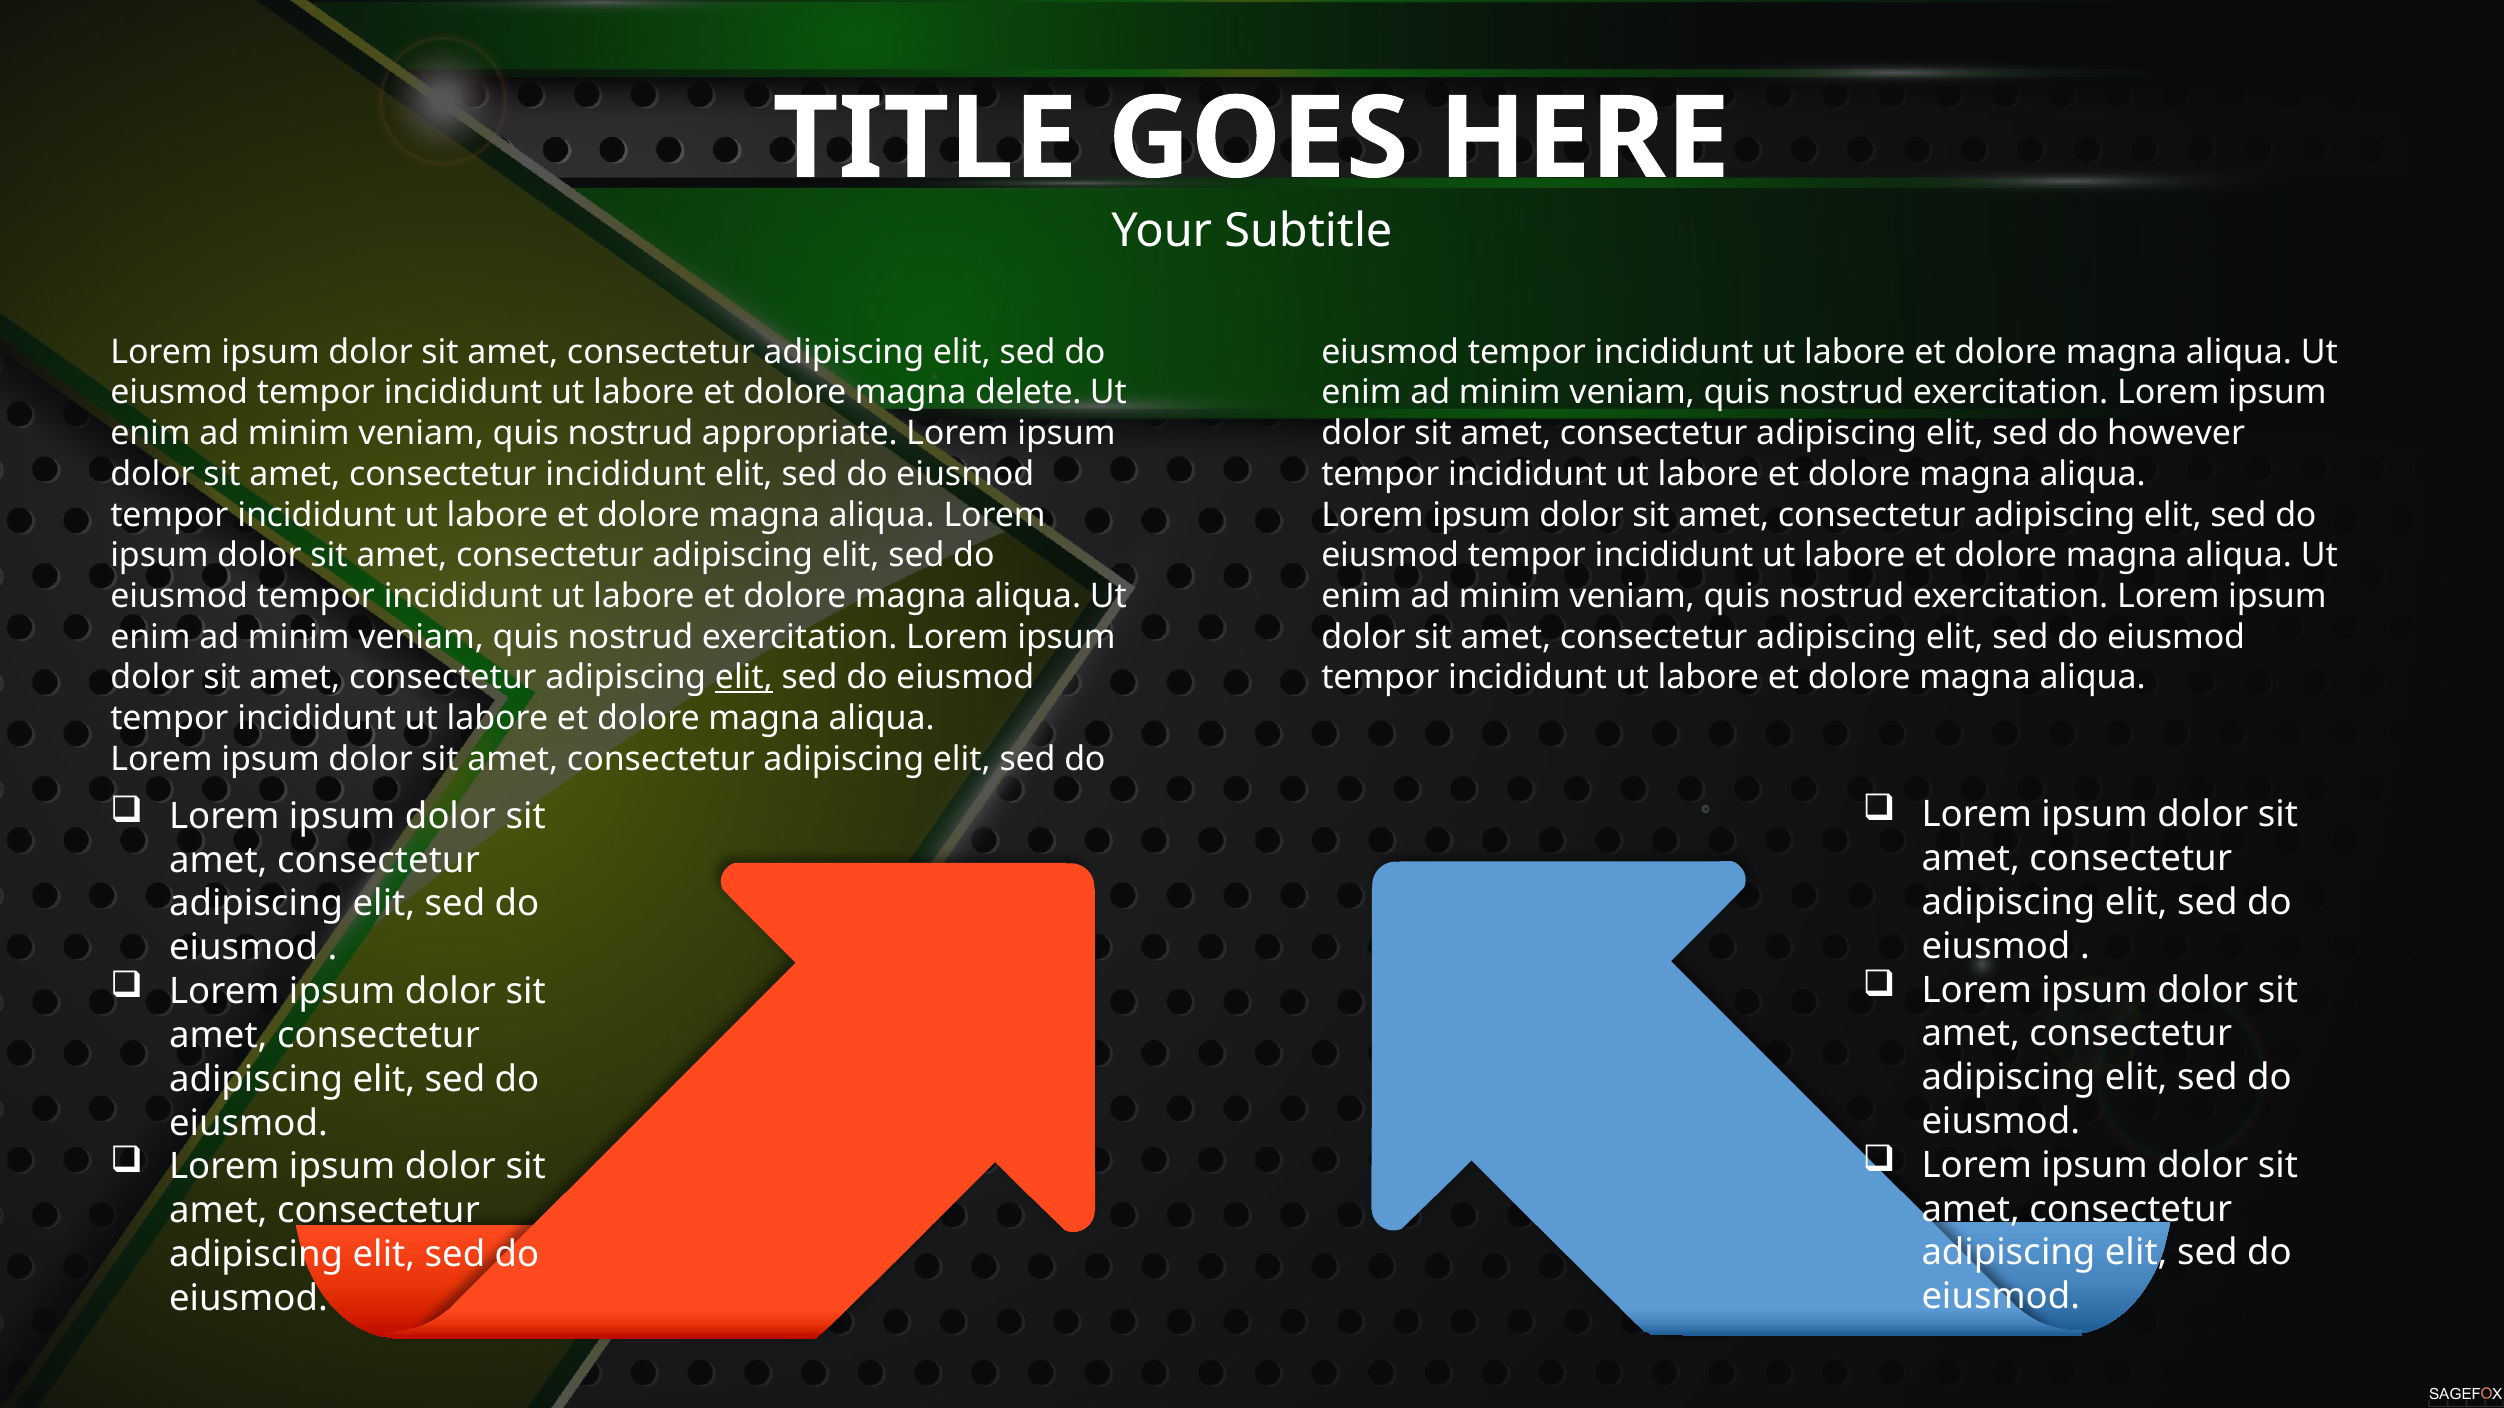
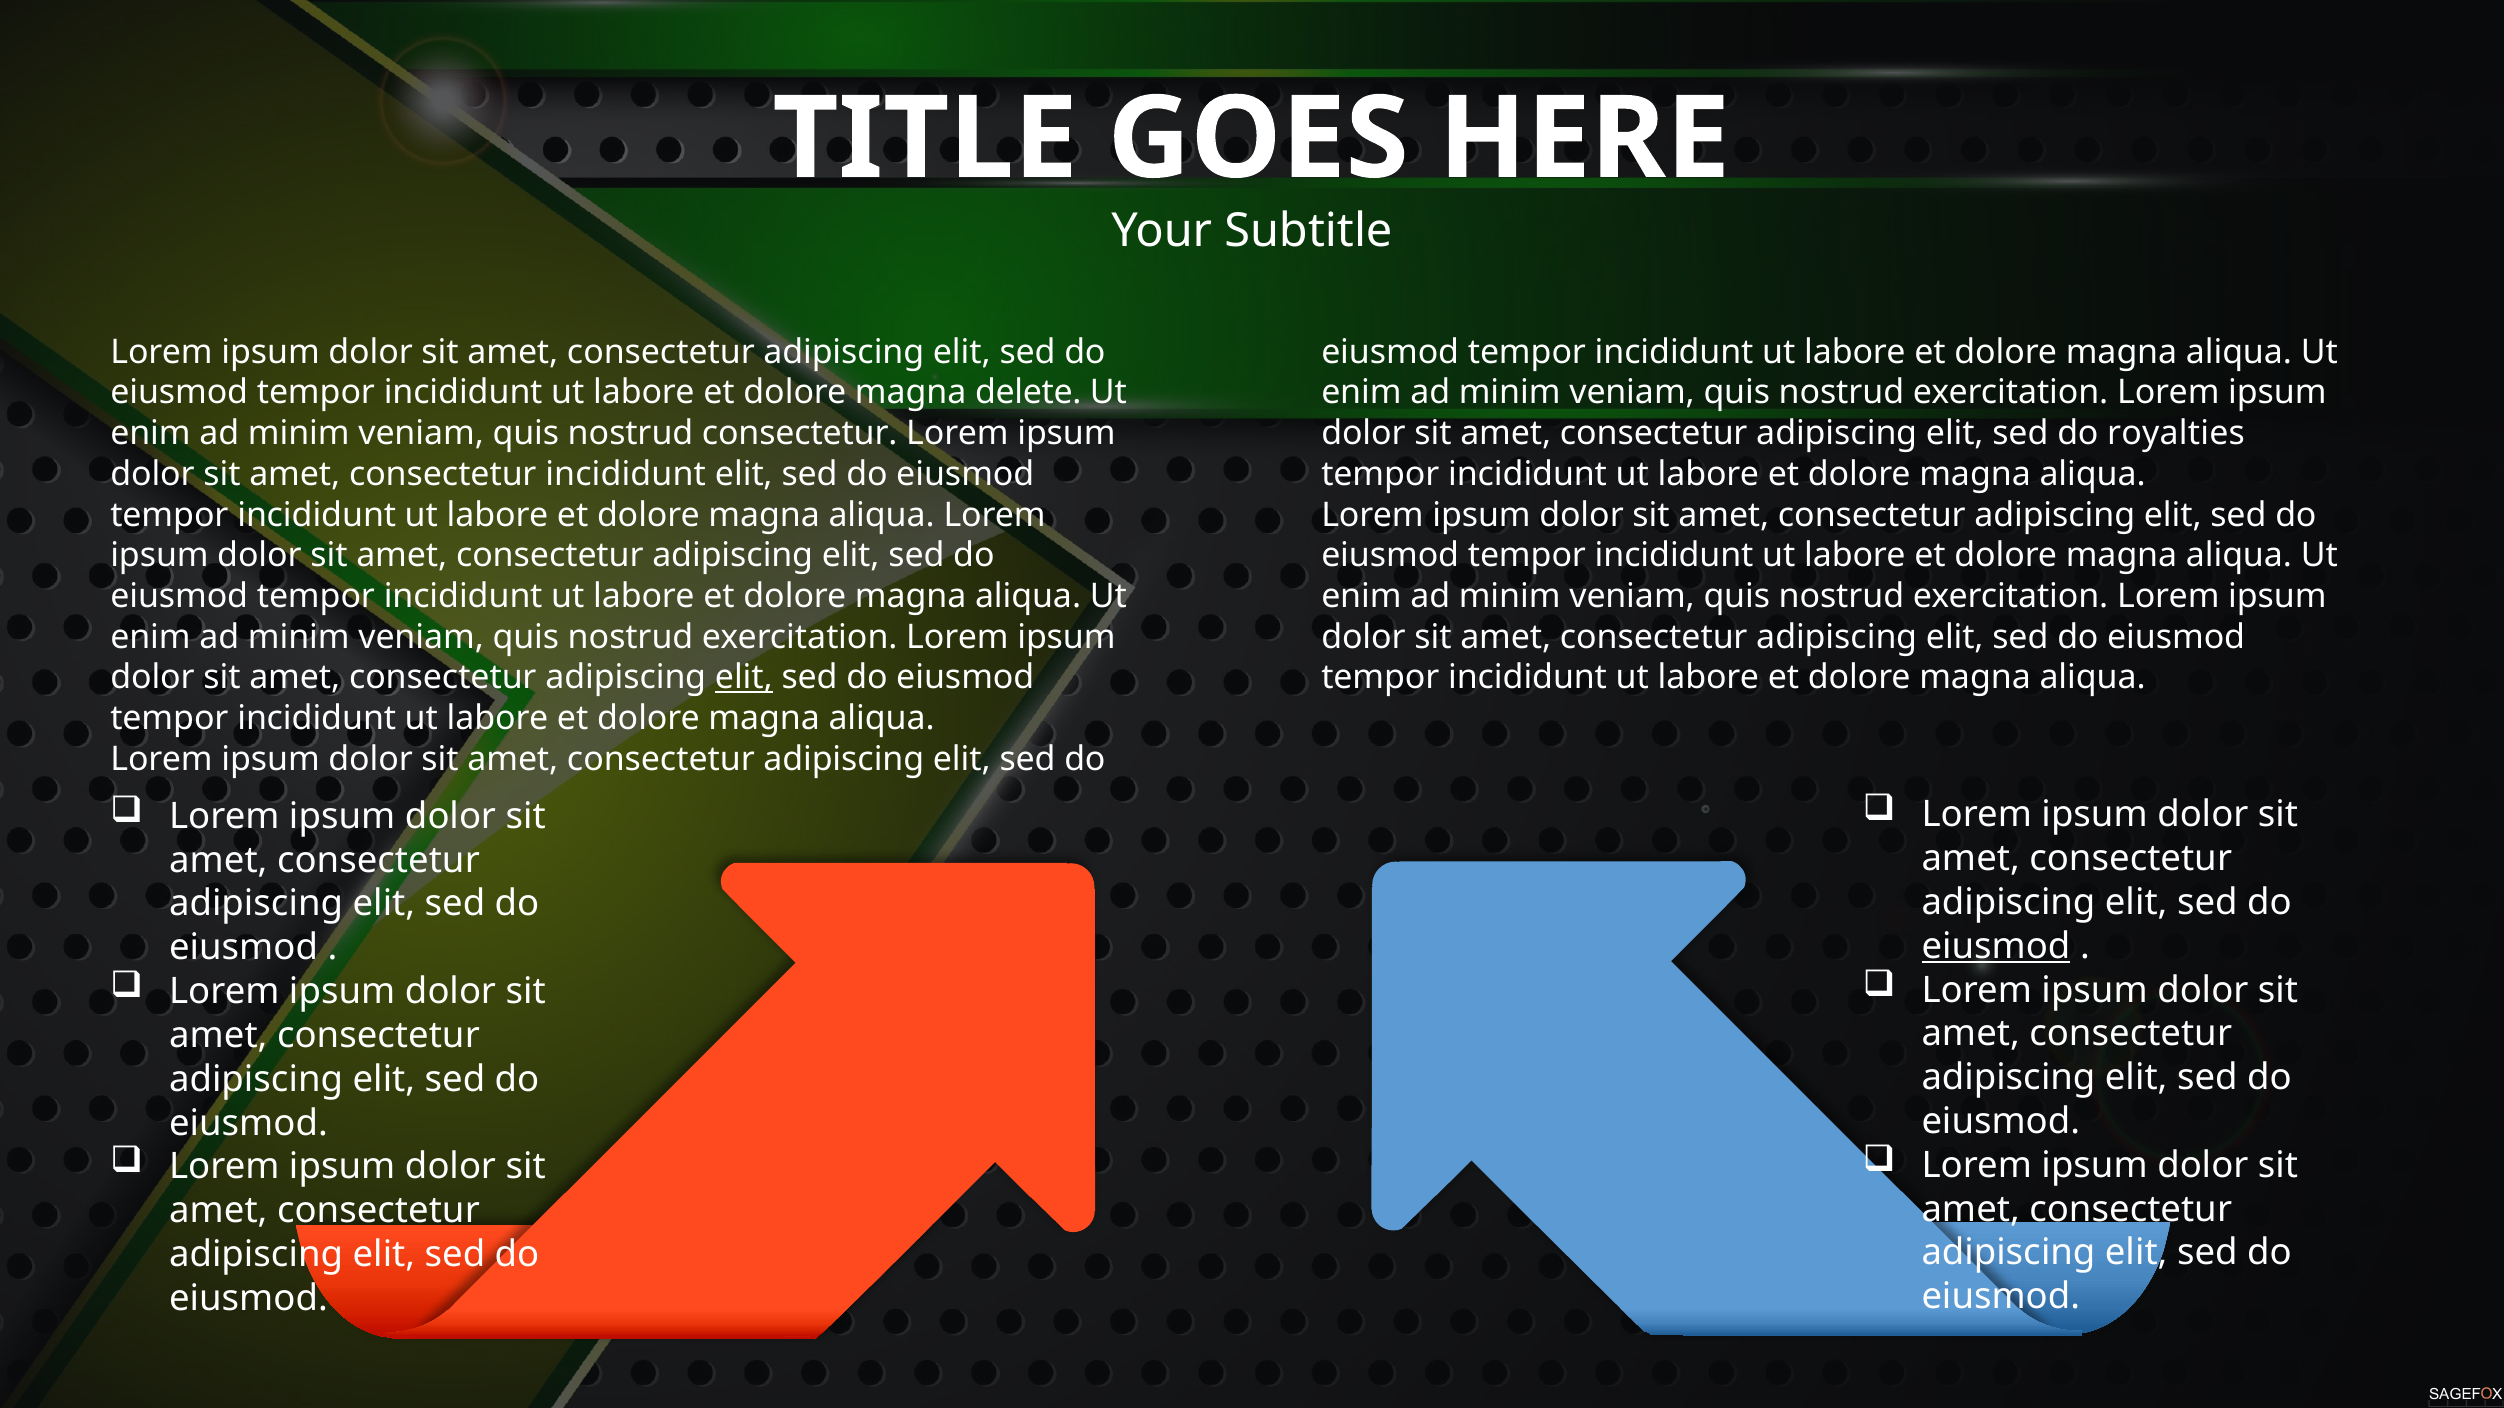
nostrud appropriate: appropriate -> consectetur
however: however -> royalties
eiusmod at (1996, 946) underline: none -> present
